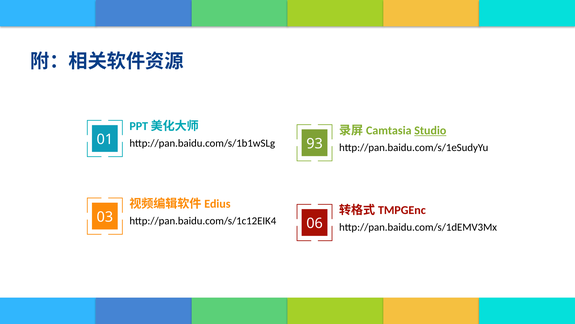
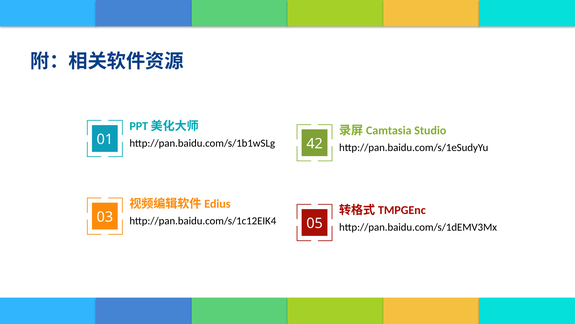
Studio underline: present -> none
93: 93 -> 42
06: 06 -> 05
